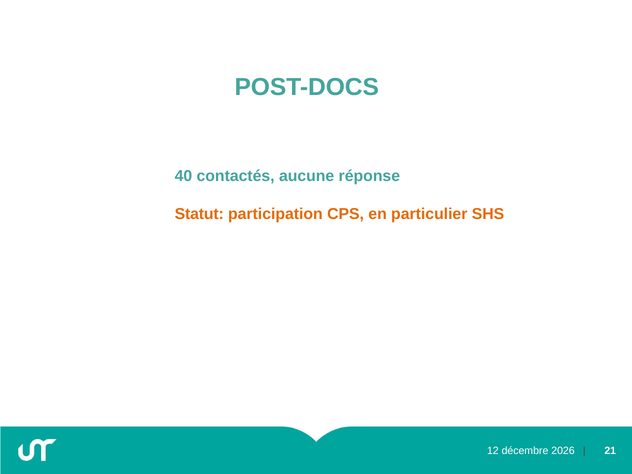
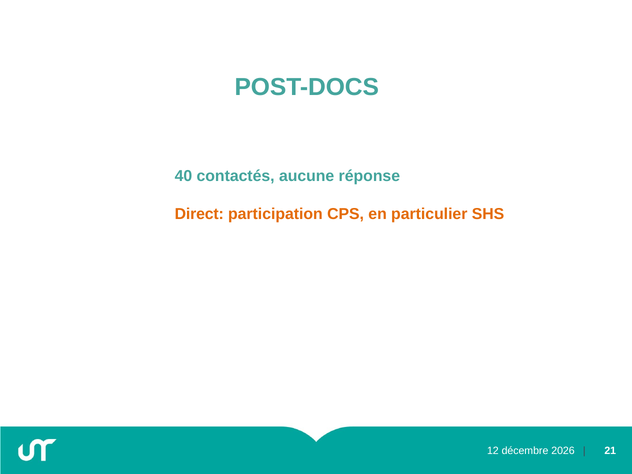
Statut: Statut -> Direct
